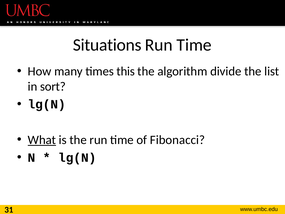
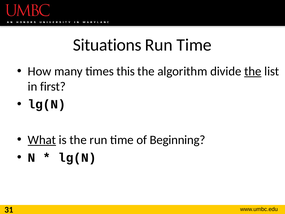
the at (253, 71) underline: none -> present
sort: sort -> first
Fibonacci: Fibonacci -> Beginning
